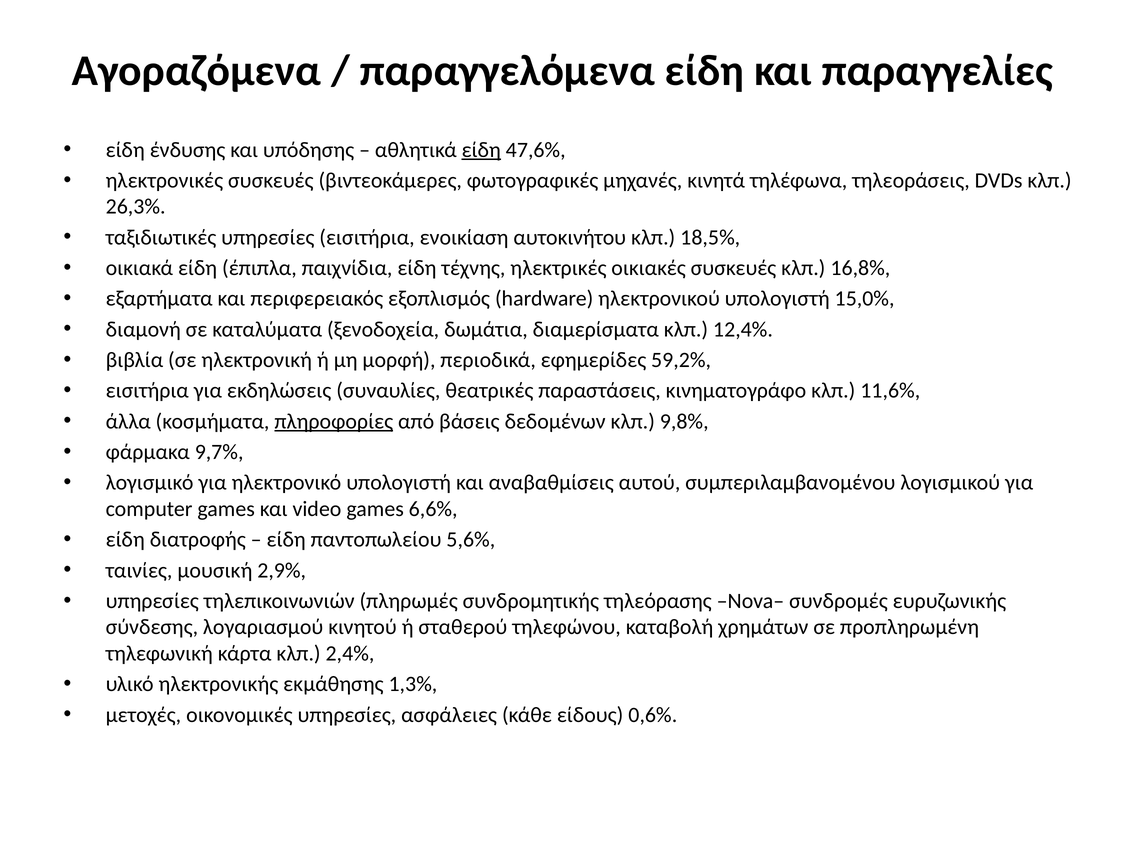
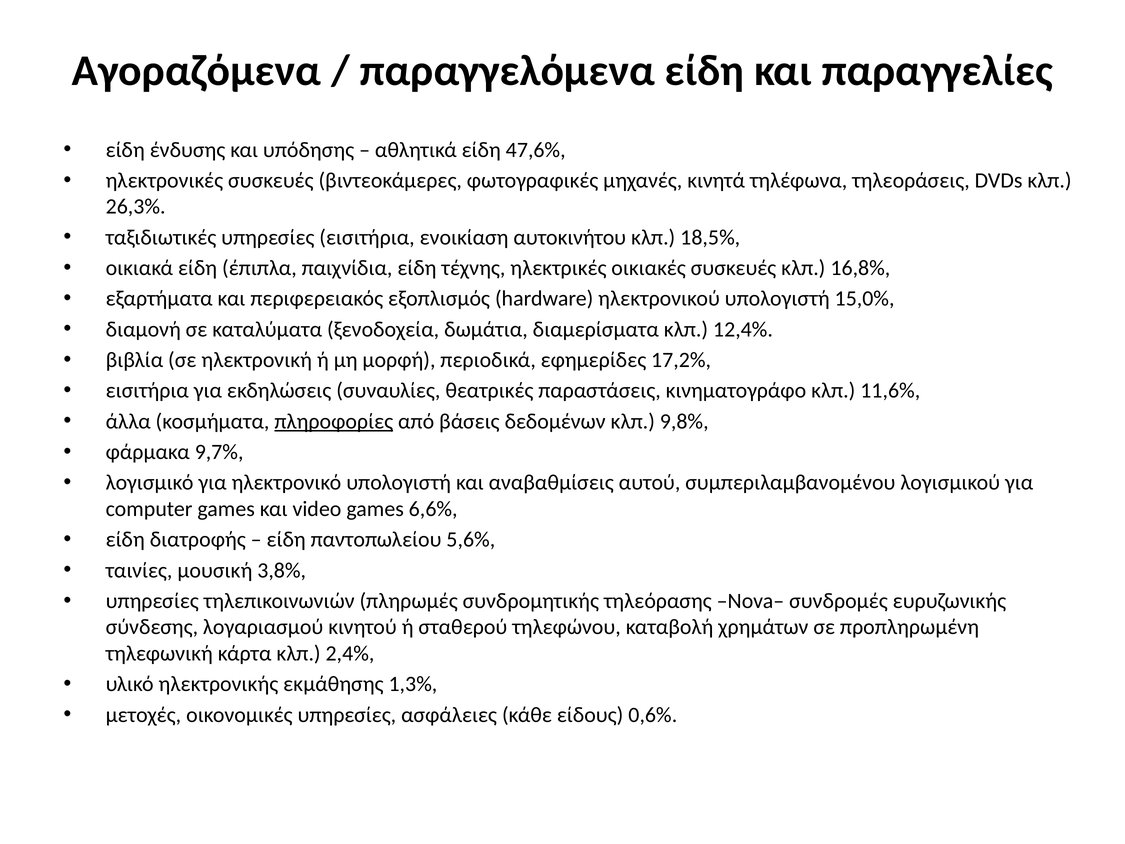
είδη at (481, 150) underline: present -> none
59,2%: 59,2% -> 17,2%
2,9%: 2,9% -> 3,8%
